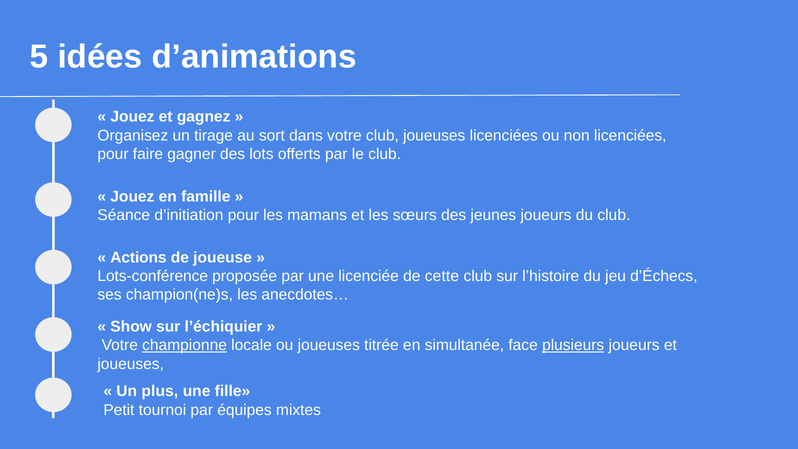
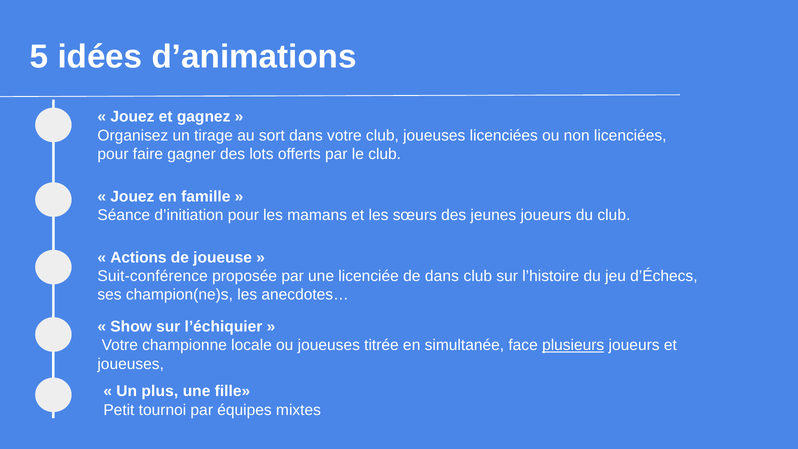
Lots-conférence: Lots-conférence -> Suit-conférence
de cette: cette -> dans
championne underline: present -> none
